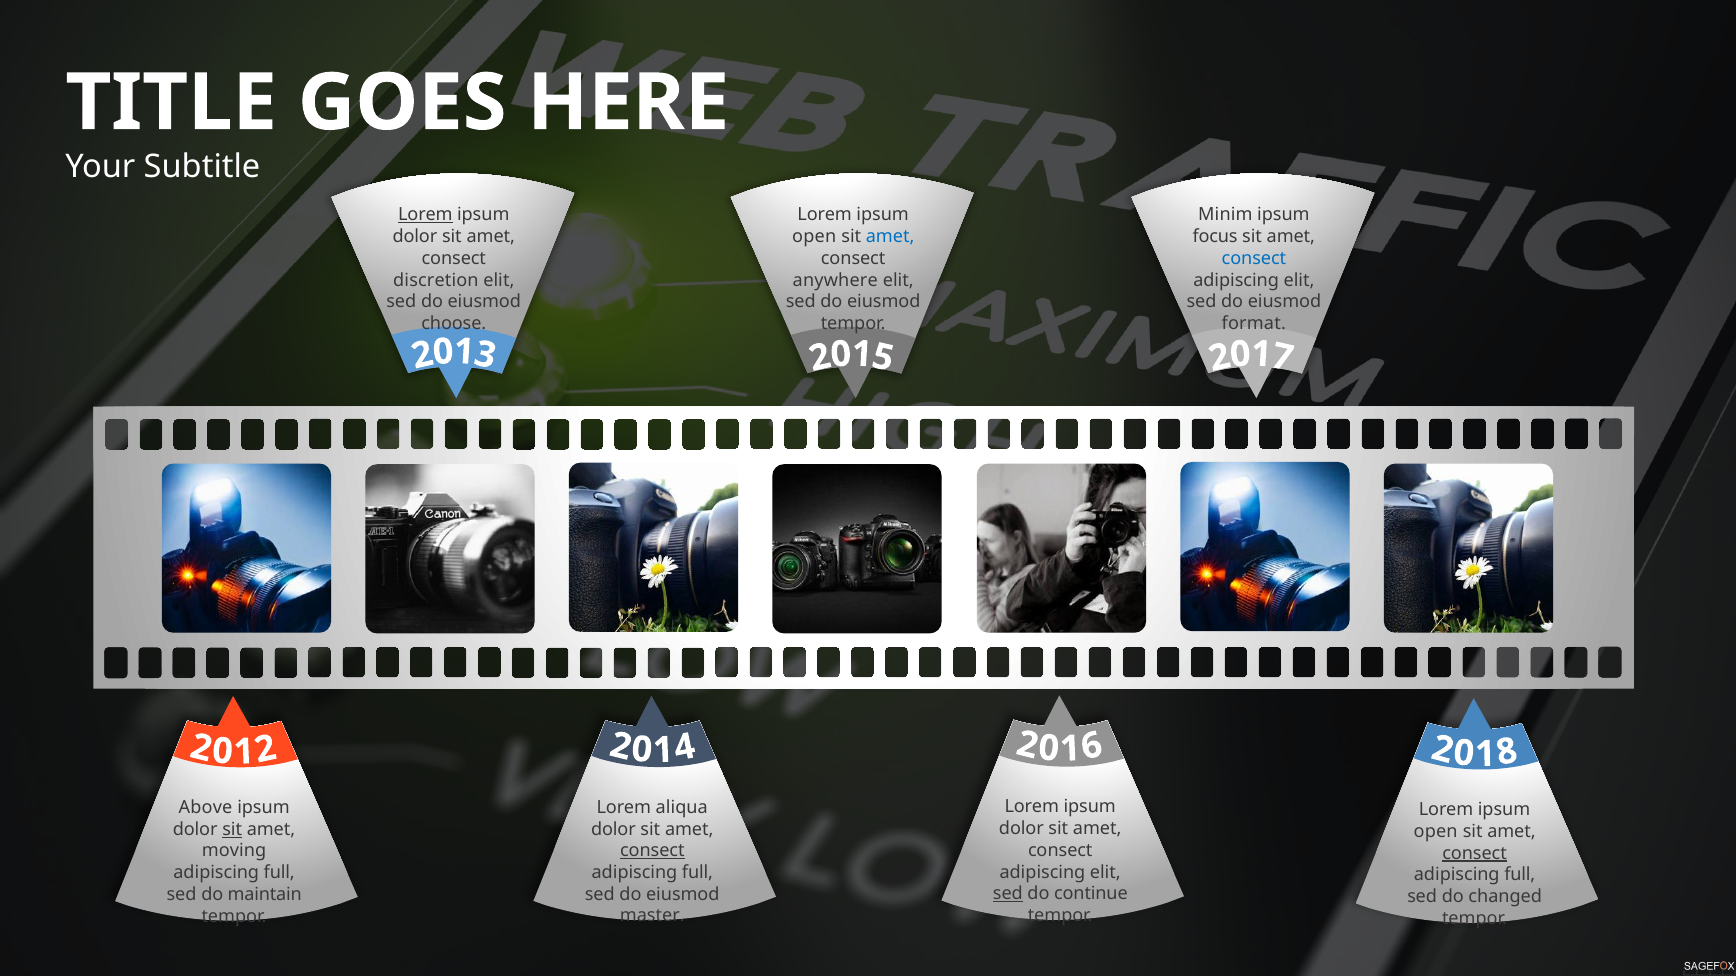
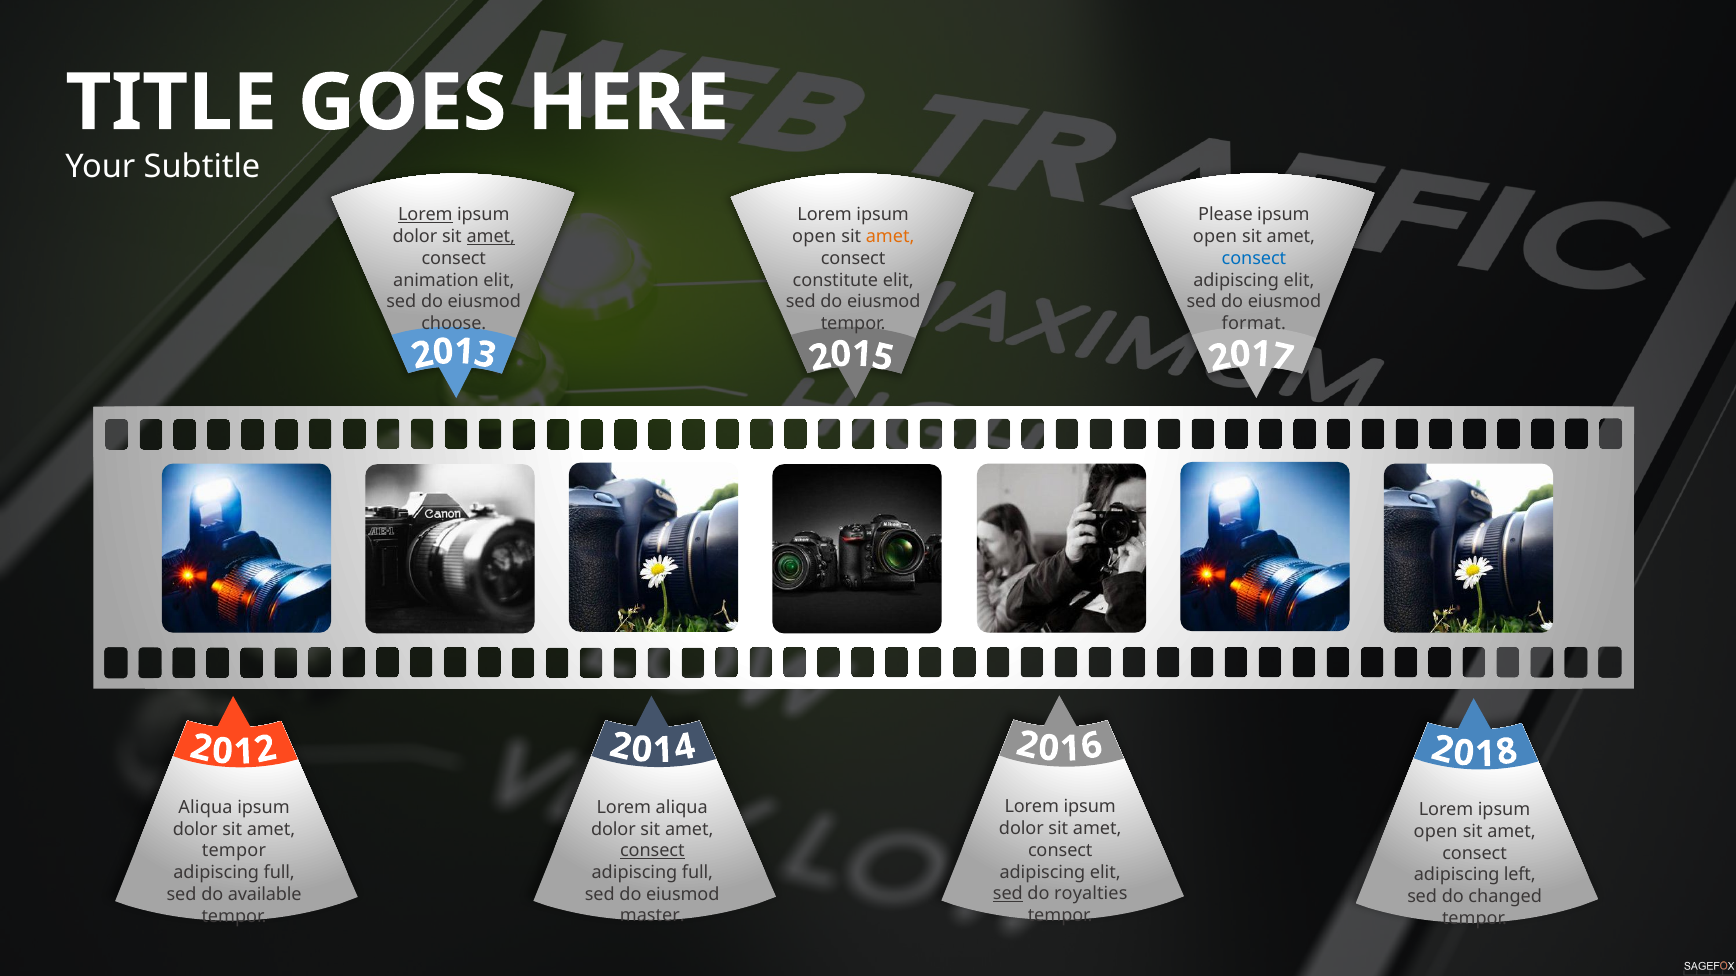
Minim: Minim -> Please
amet at (491, 237) underline: none -> present
amet at (890, 237) colour: blue -> orange
focus at (1215, 237): focus -> open
discretion: discretion -> animation
anywhere: anywhere -> constitute
Above at (205, 808): Above -> Aliqua
sit at (232, 830) underline: present -> none
moving at (234, 851): moving -> tempor
consect at (1475, 854) underline: present -> none
full at (1520, 875): full -> left
continue: continue -> royalties
maintain: maintain -> available
